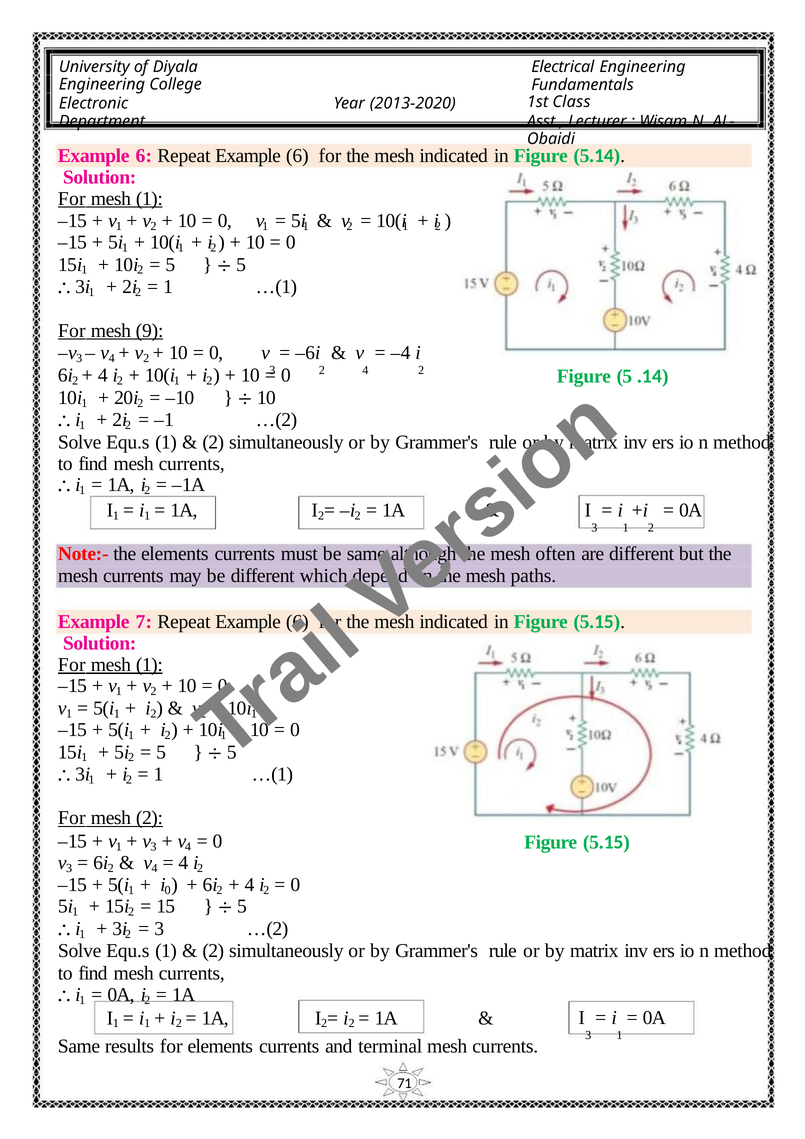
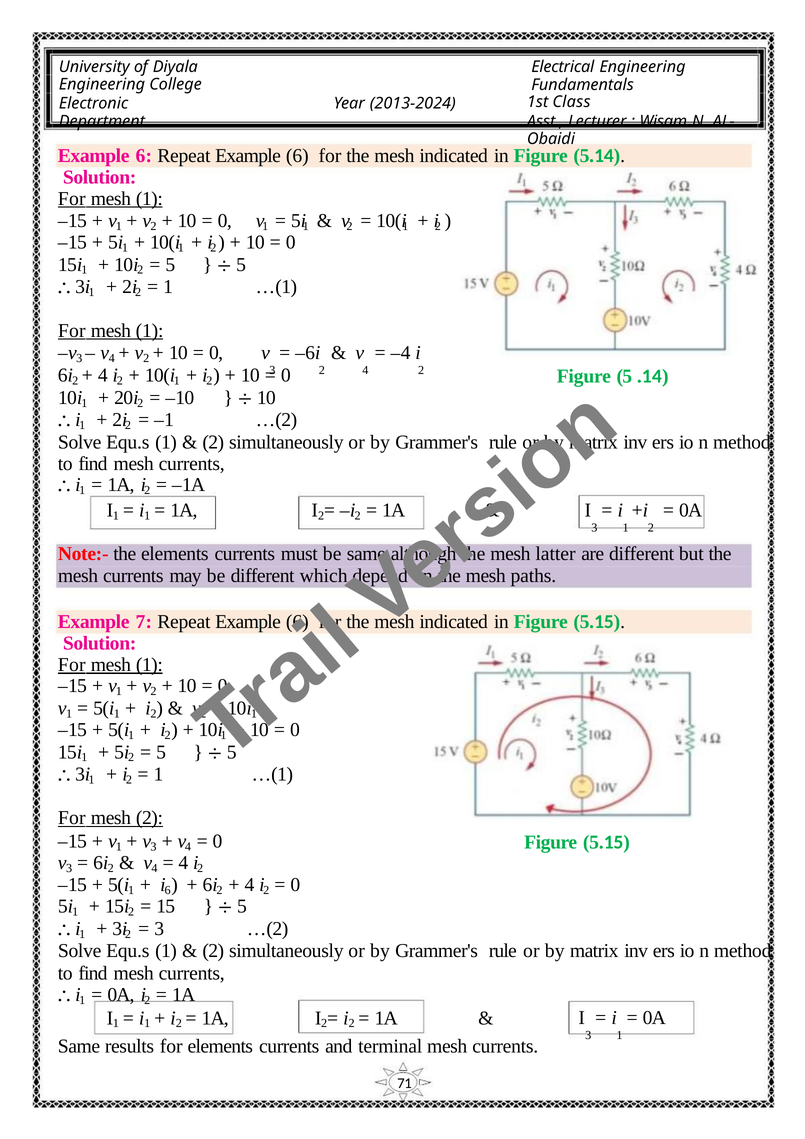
2013-2020: 2013-2020 -> 2013-2024
9 at (150, 331): 9 -> 1
often: often -> latter
1 0: 0 -> 6
